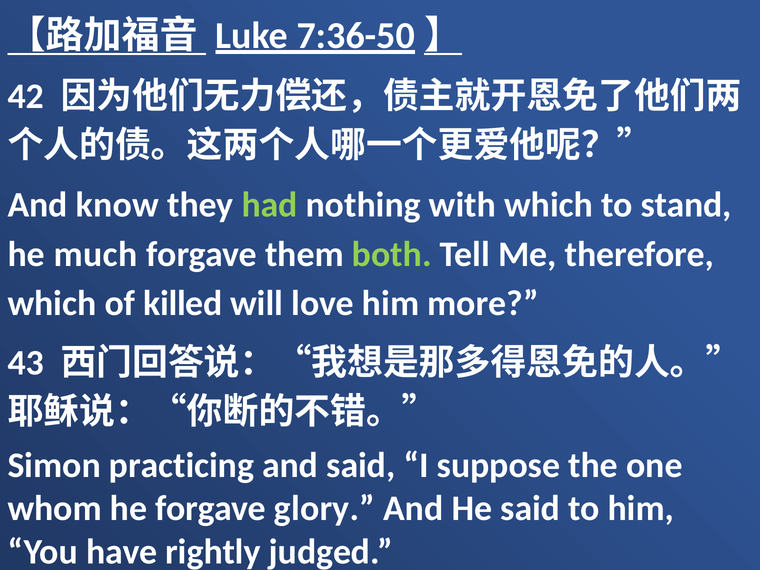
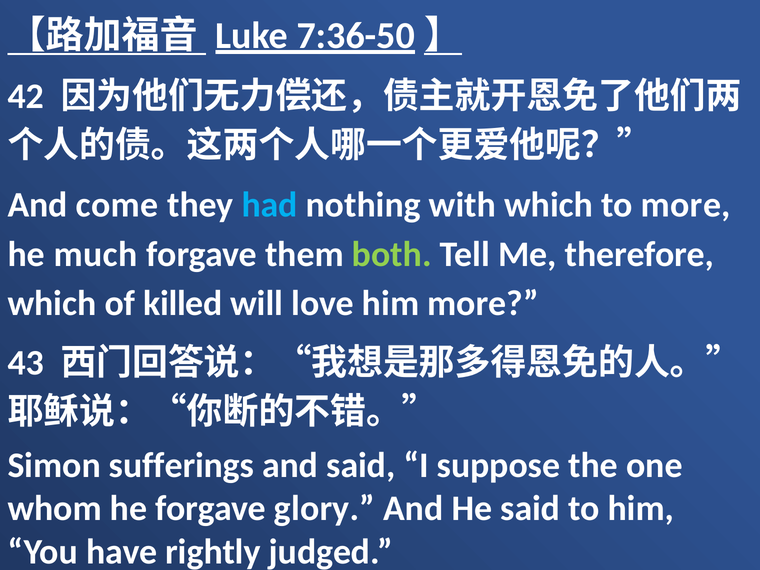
know: know -> come
had colour: light green -> light blue
to stand: stand -> more
practicing: practicing -> sufferings
